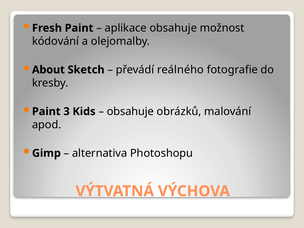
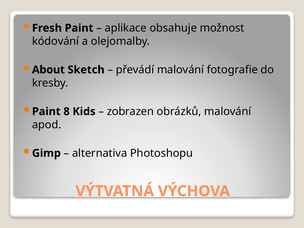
převádí reálného: reálného -> malování
3: 3 -> 8
obsahuje at (130, 111): obsahuje -> zobrazen
